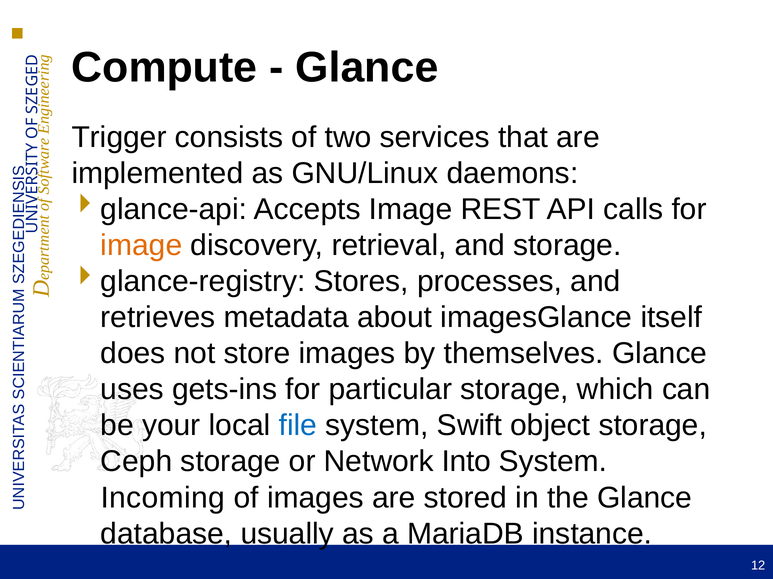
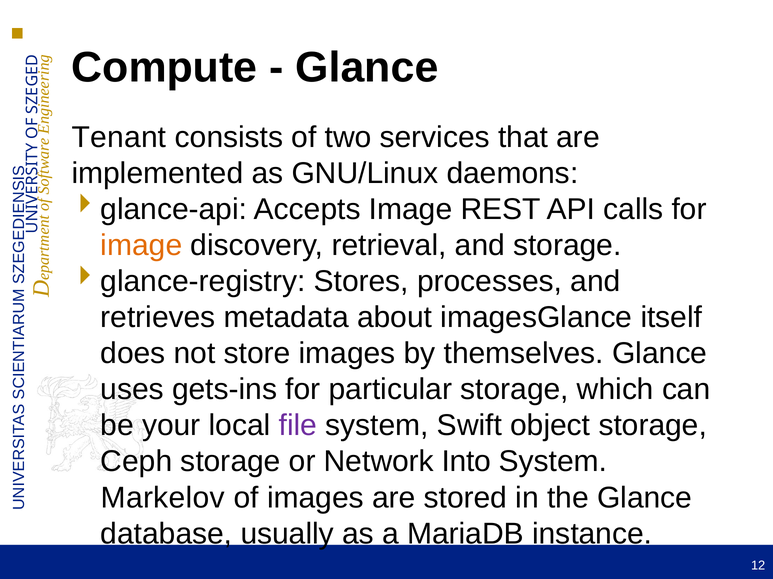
Trigger: Trigger -> Tenant
file colour: blue -> purple
Incoming: Incoming -> Markelov
